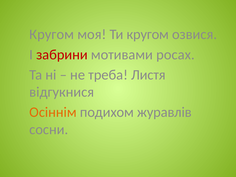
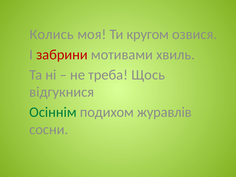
Кругом at (52, 34): Кругом -> Колись
росах: росах -> хвиль
Листя: Листя -> Щось
Осіннім colour: orange -> green
